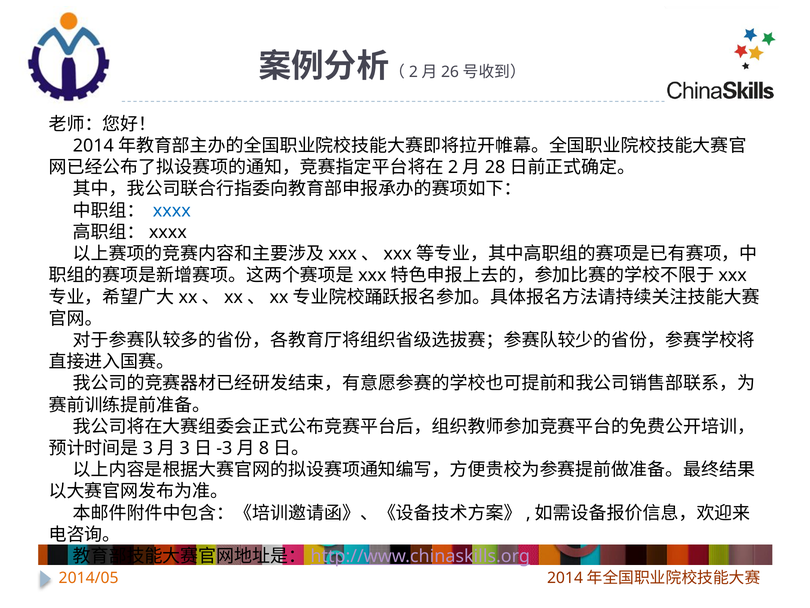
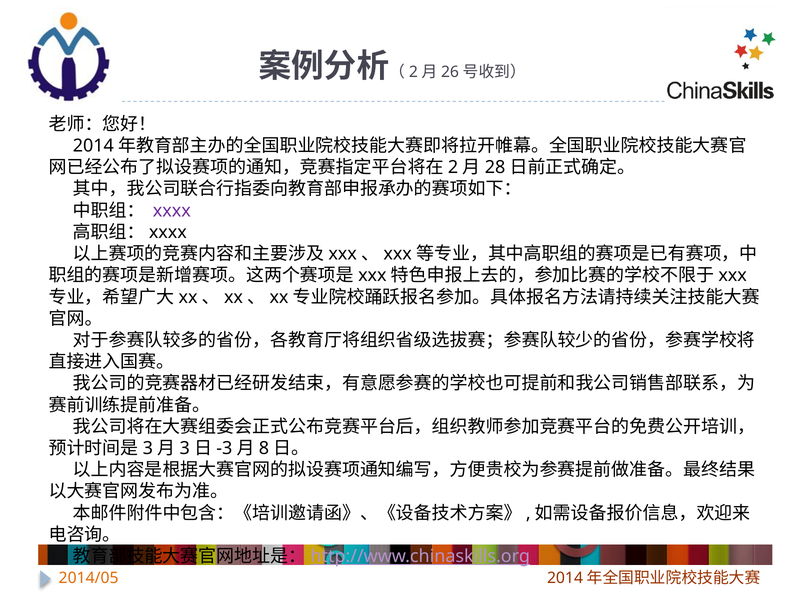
xxxx colour: blue -> purple
